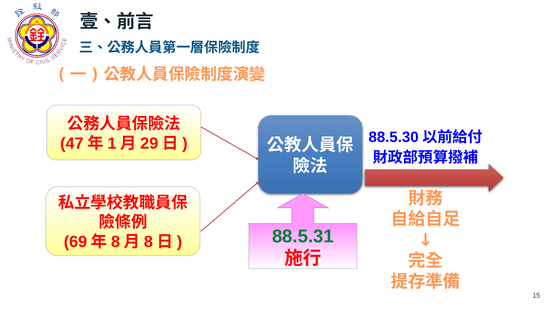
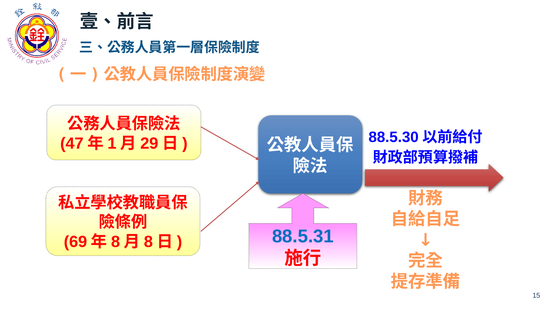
88.5.31 colour: green -> blue
